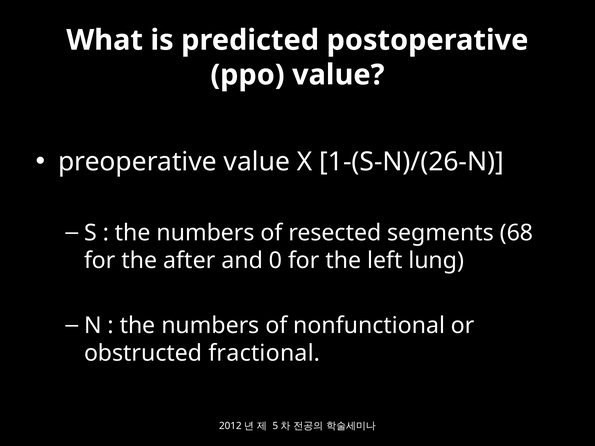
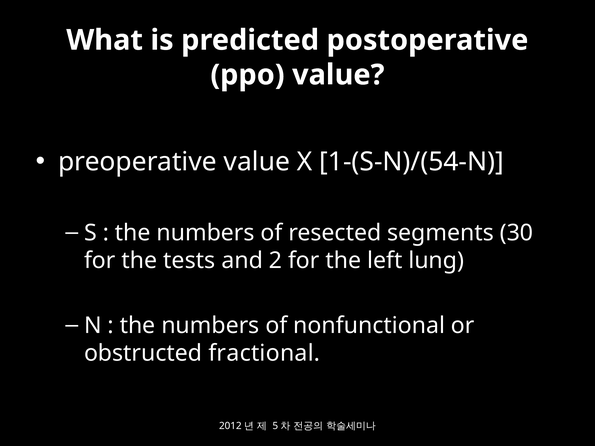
1-(S-N)/(26-N: 1-(S-N)/(26-N -> 1-(S-N)/(54-N
68: 68 -> 30
after: after -> tests
0: 0 -> 2
